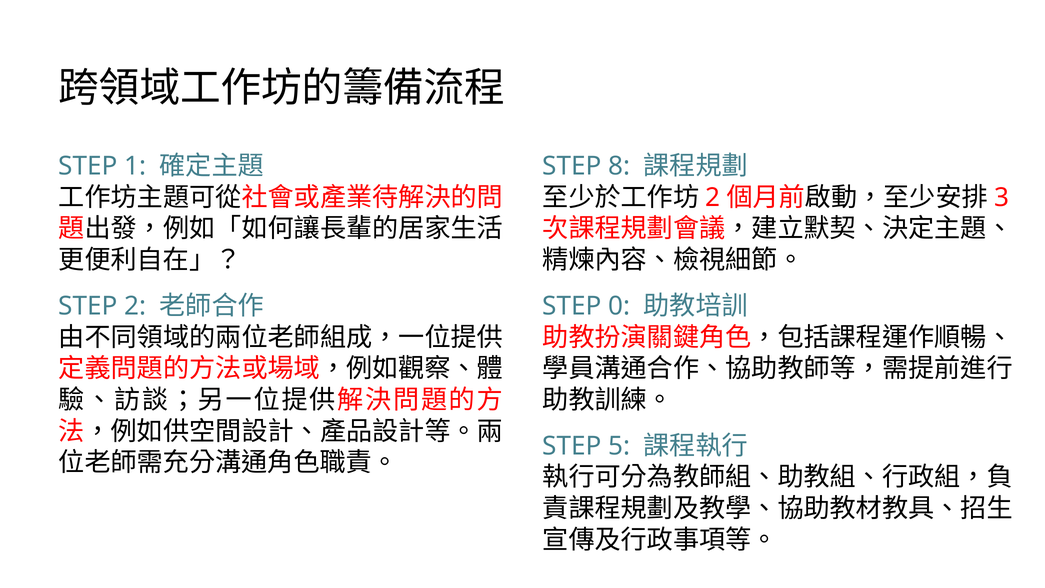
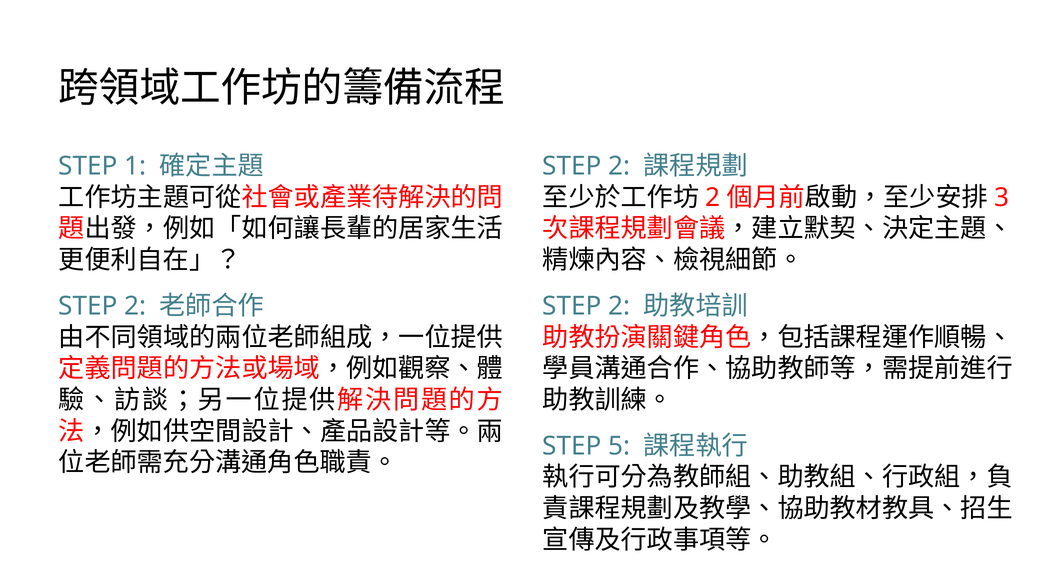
8 at (619, 166): 8 -> 2
0 at (619, 306): 0 -> 2
